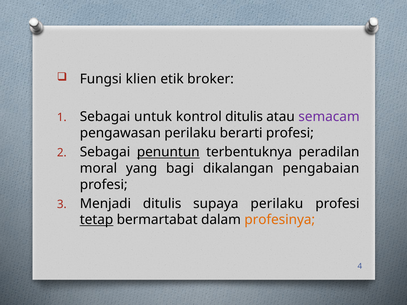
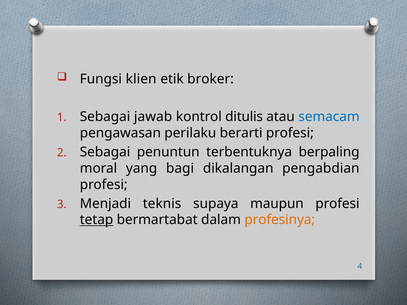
untuk: untuk -> jawab
semacam colour: purple -> blue
penuntun underline: present -> none
peradilan: peradilan -> berpaling
pengabaian: pengabaian -> pengabdian
Menjadi ditulis: ditulis -> teknis
supaya perilaku: perilaku -> maupun
